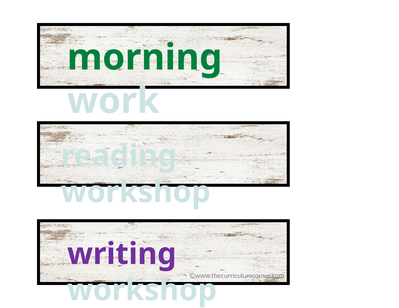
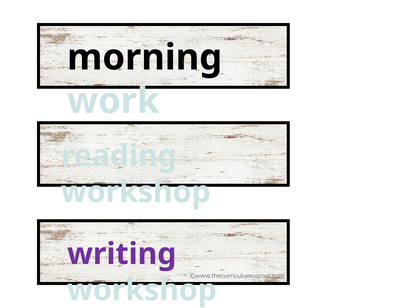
morning colour: green -> black
